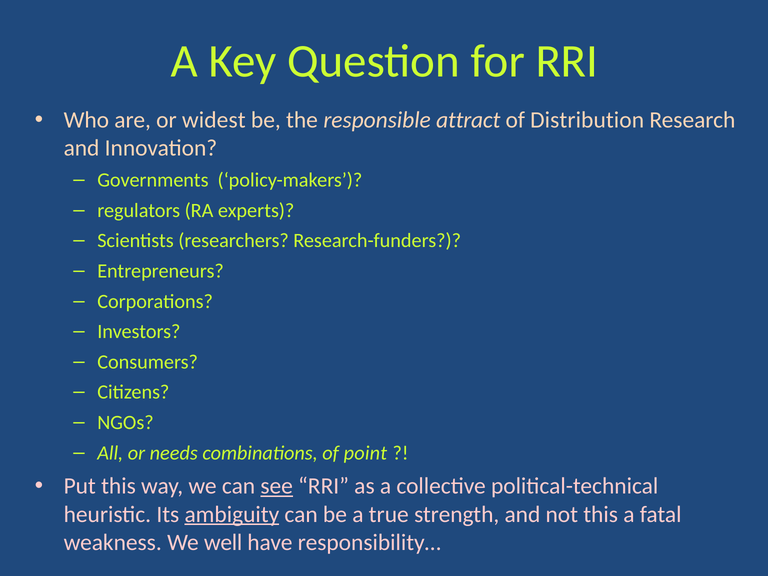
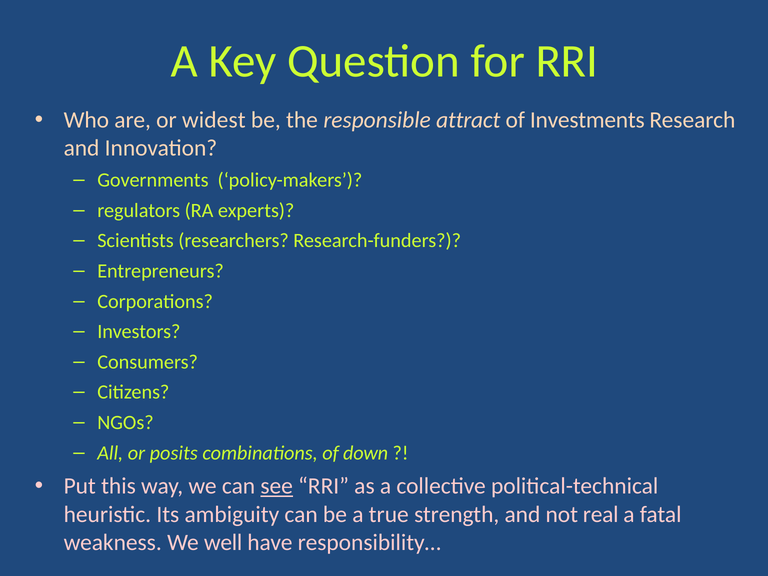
Distribution: Distribution -> Investments
needs: needs -> posits
point: point -> down
ambiguity underline: present -> none
not this: this -> real
